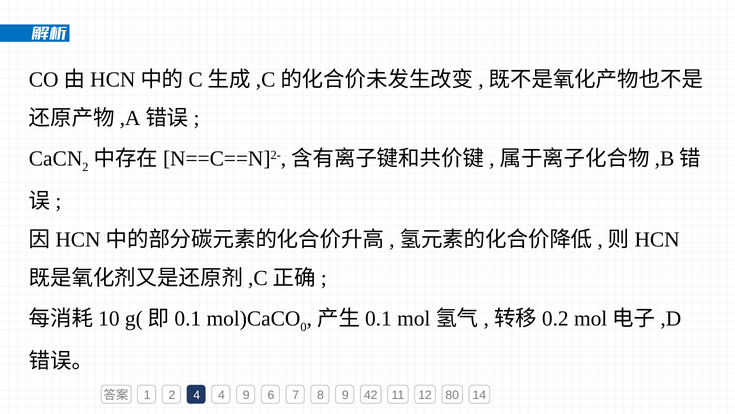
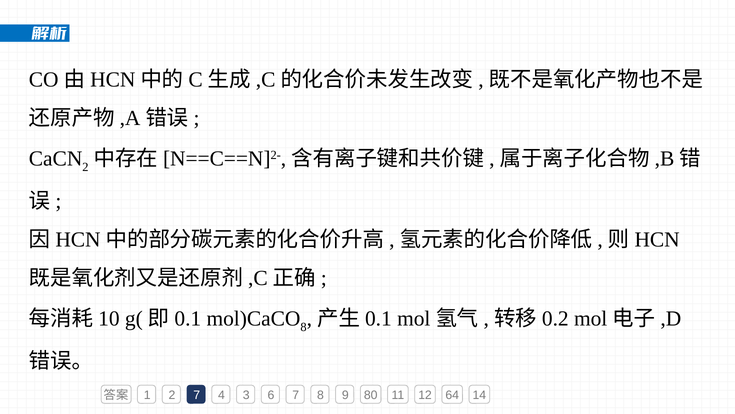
0 at (304, 327): 0 -> 8
2 4: 4 -> 7
4 9: 9 -> 3
42: 42 -> 80
80: 80 -> 64
